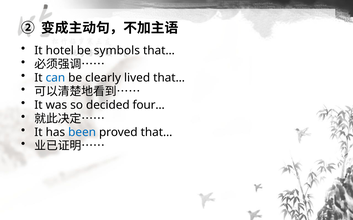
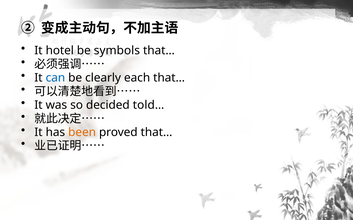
lived: lived -> each
four…: four… -> told…
been colour: blue -> orange
